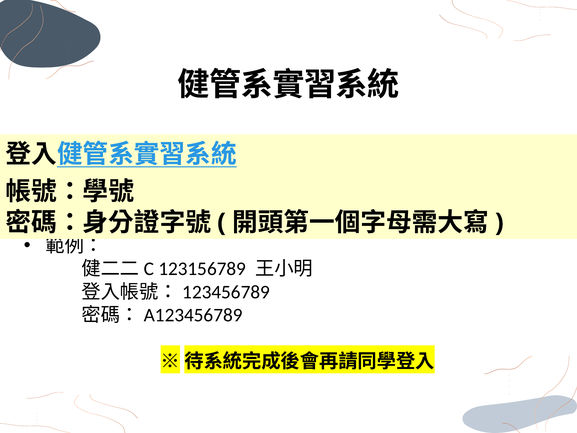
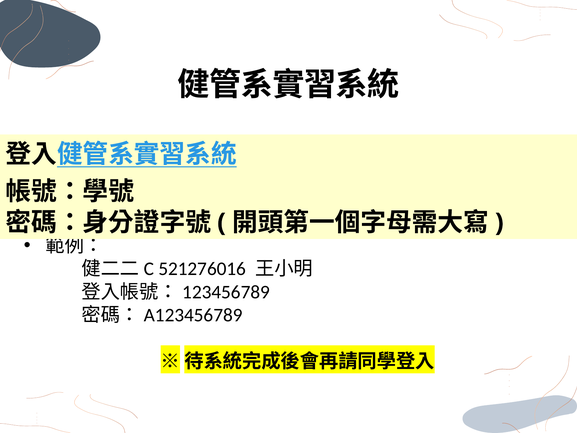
123156789: 123156789 -> 521276016
